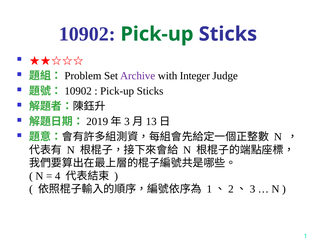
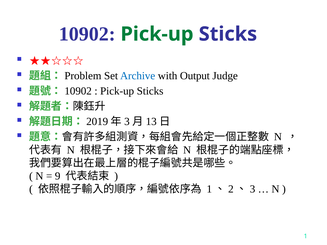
Archive colour: purple -> blue
Integer: Integer -> Output
4: 4 -> 9
